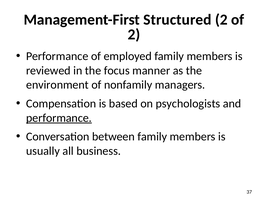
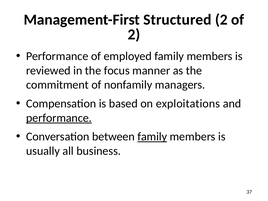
environment: environment -> commitment
psychologists: psychologists -> exploitations
family at (152, 137) underline: none -> present
